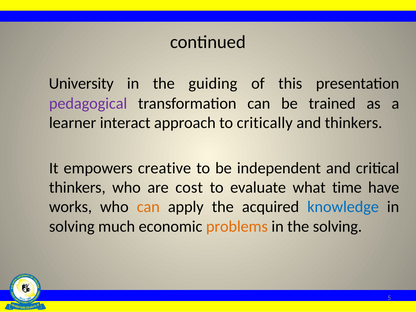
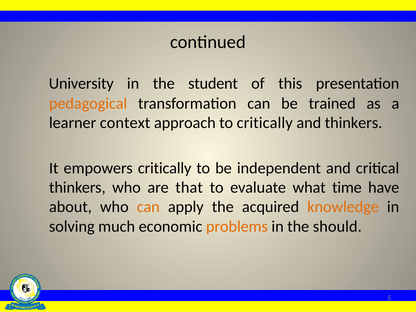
guiding: guiding -> student
pedagogical colour: purple -> orange
interact: interact -> context
empowers creative: creative -> critically
cost: cost -> that
works: works -> about
knowledge colour: blue -> orange
the solving: solving -> should
